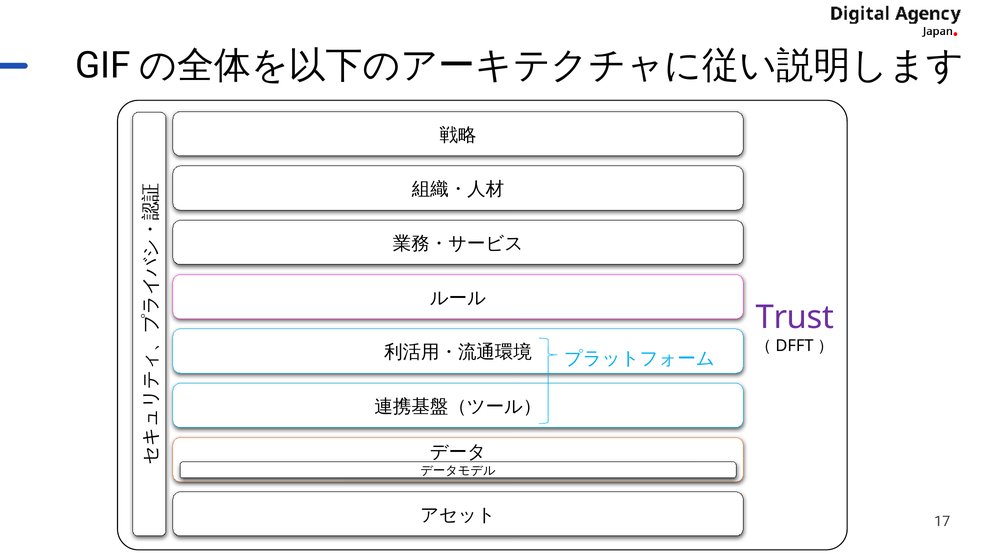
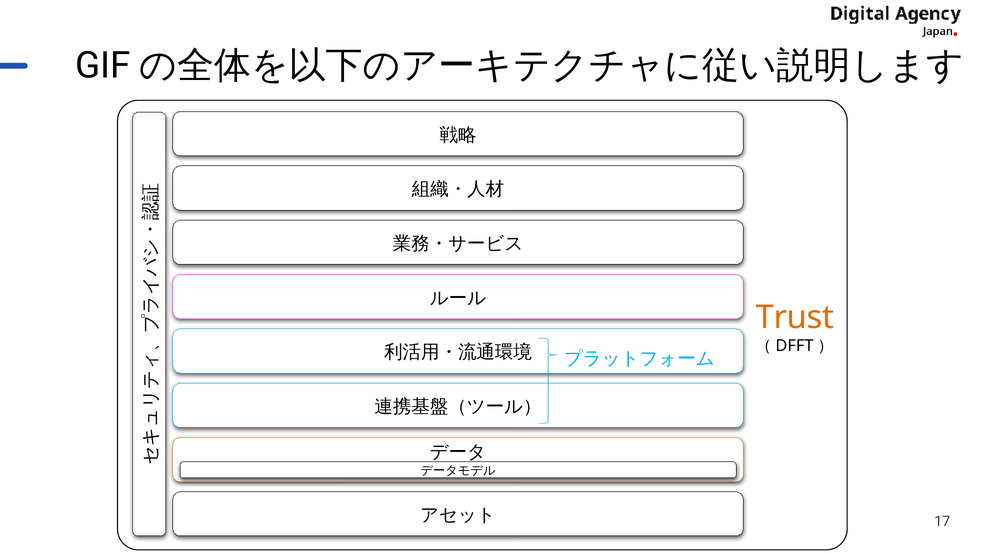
Trust colour: purple -> orange
